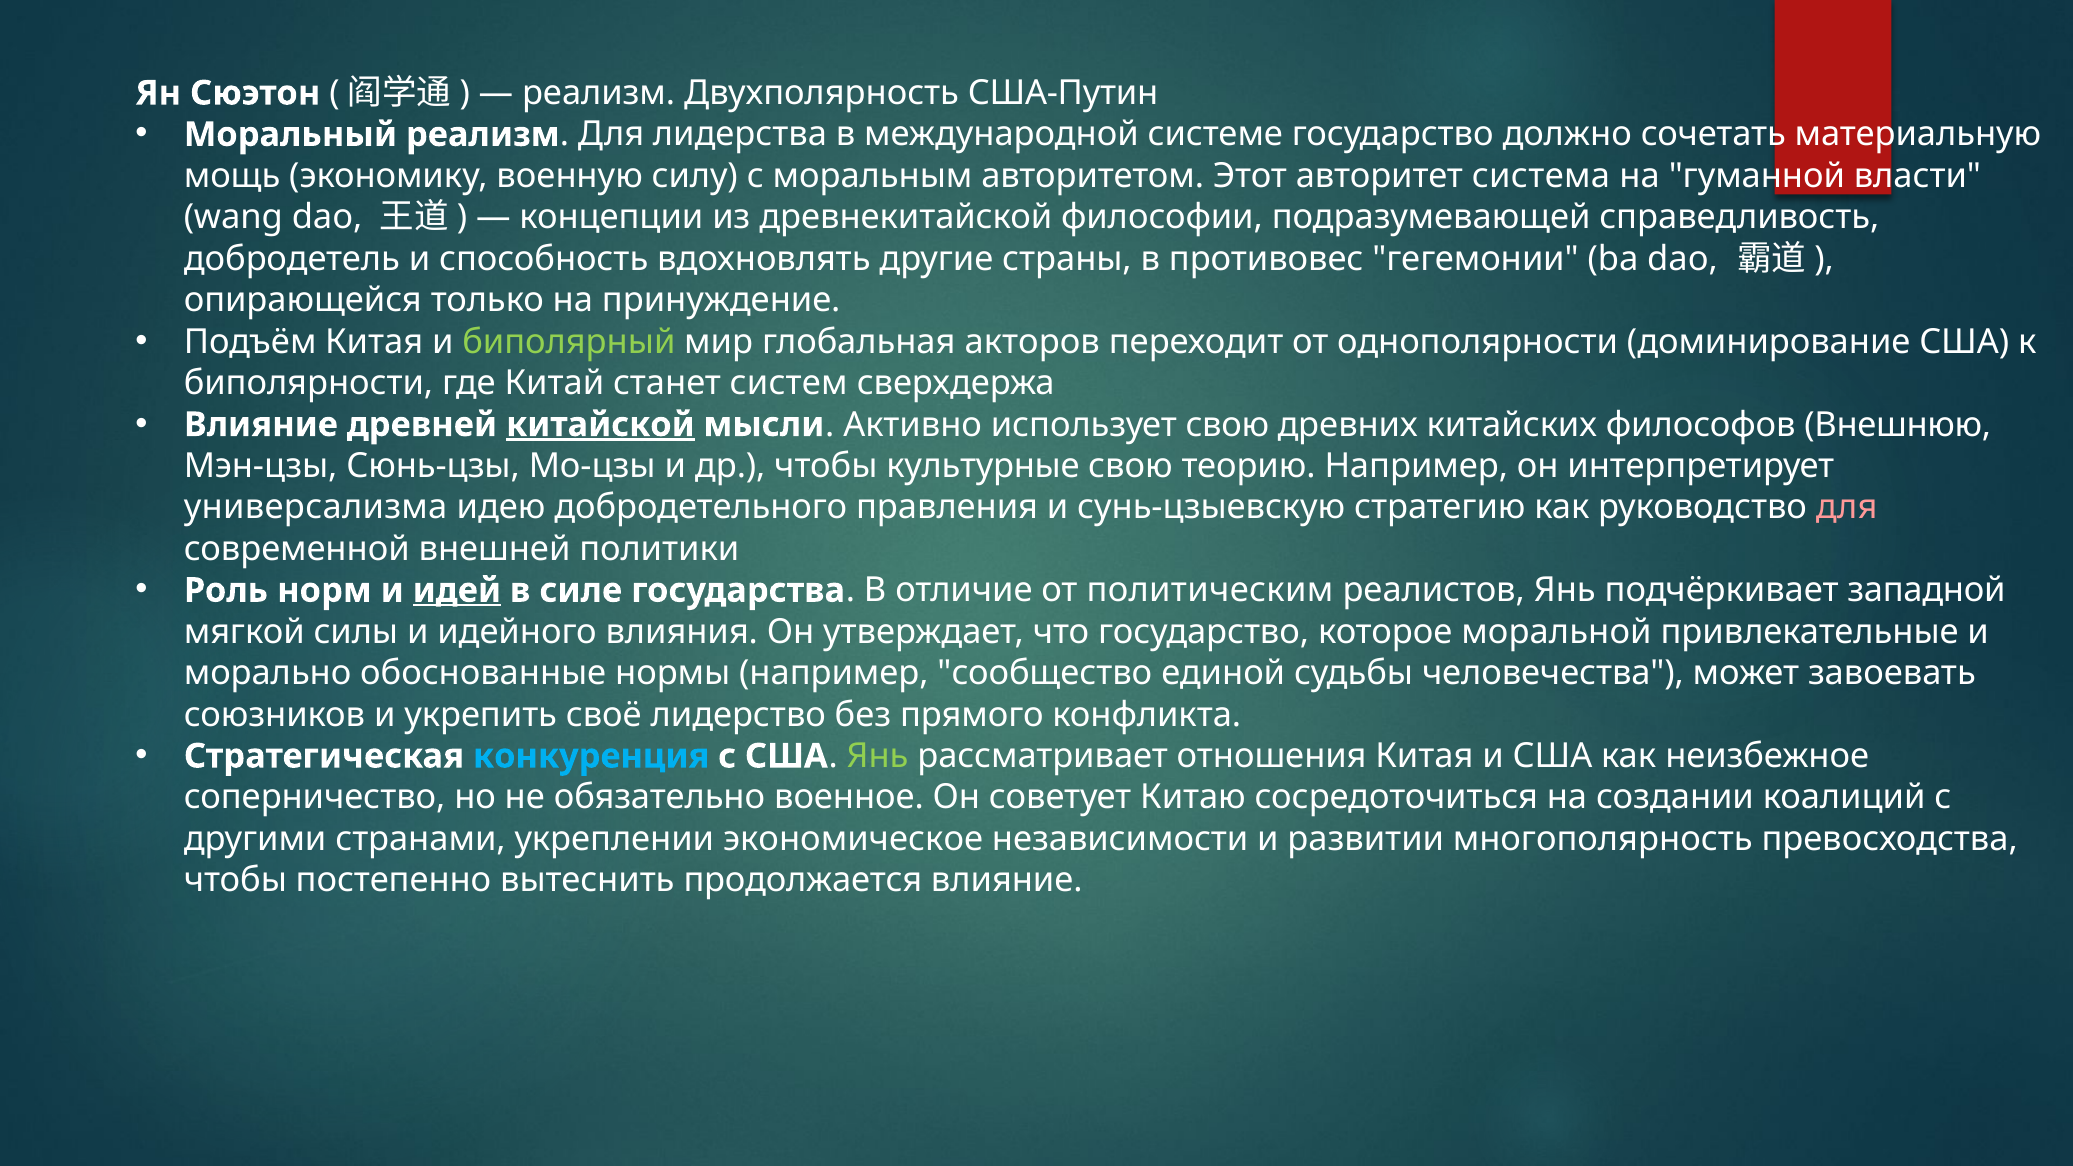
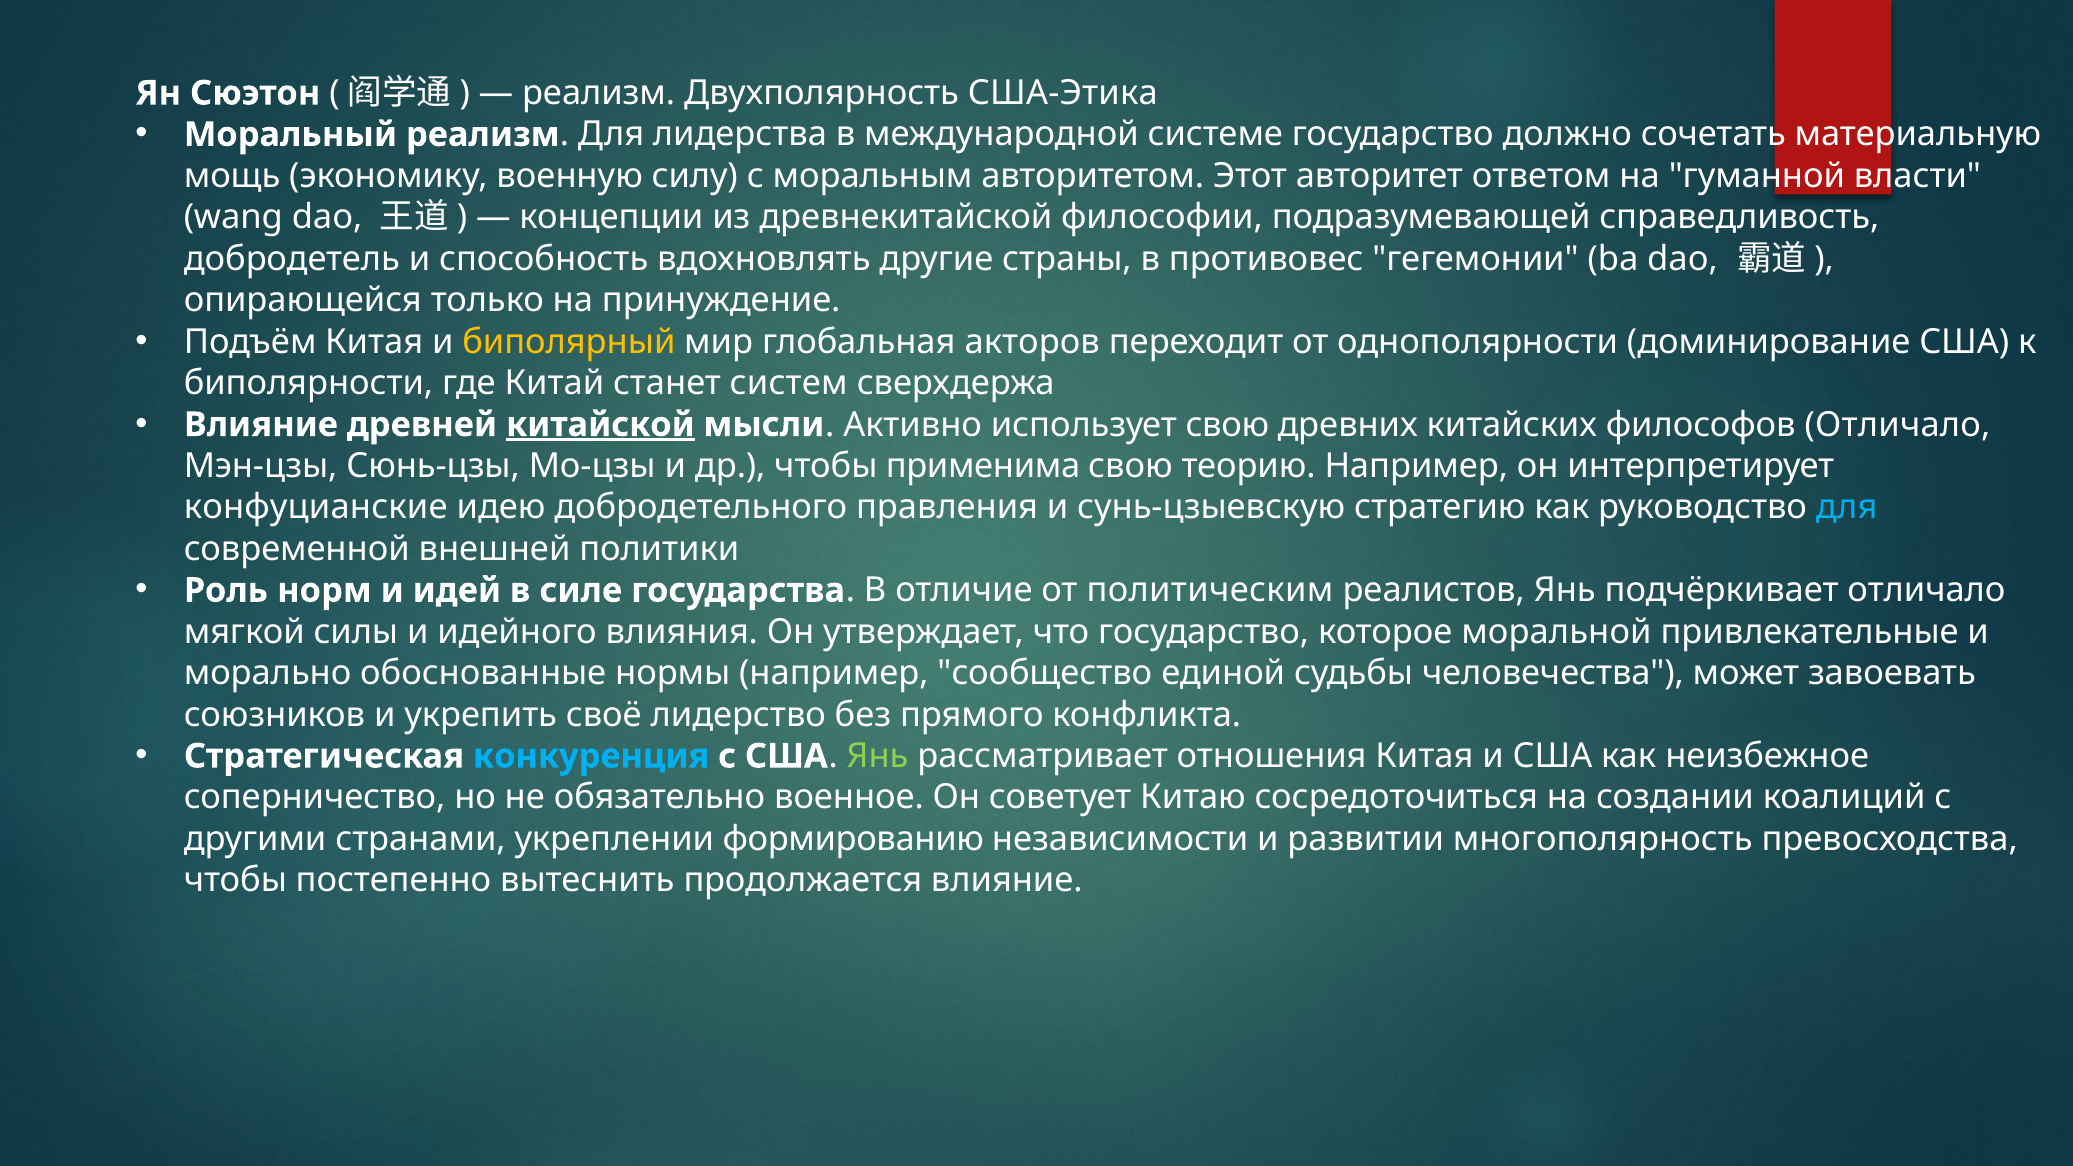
США-Путин: США-Путин -> США-Этика
система: система -> ответом
биполярный colour: light green -> yellow
философов Внешнюю: Внешнюю -> Отличало
культурные: культурные -> применима
универсализма: универсализма -> конфуцианские
для at (1847, 508) colour: pink -> light blue
идей underline: present -> none
подчёркивает западной: западной -> отличало
экономическое: экономическое -> формированию
